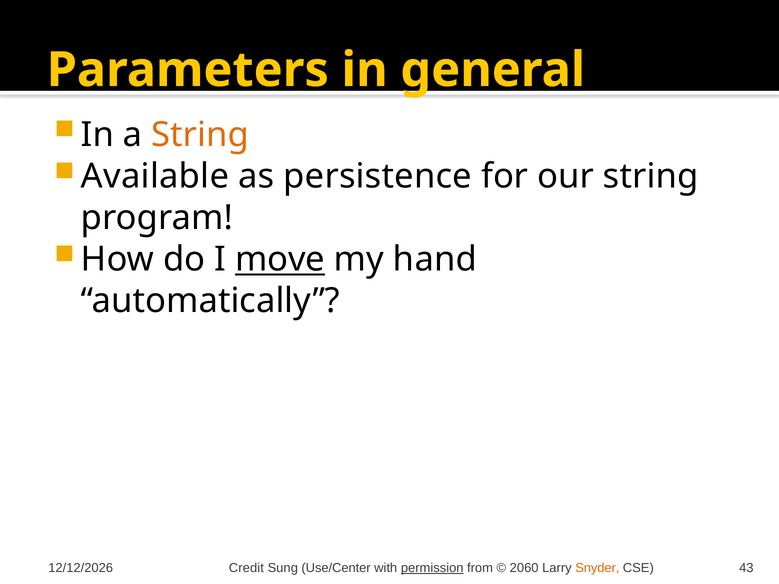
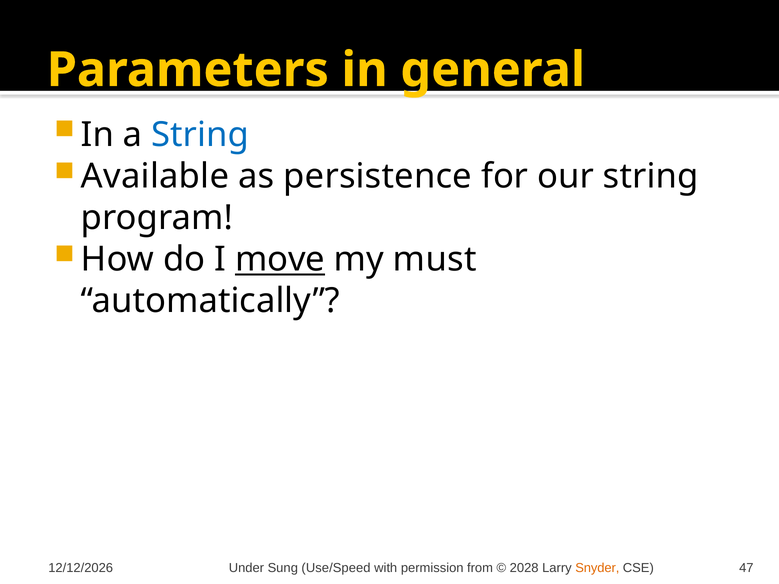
String at (200, 135) colour: orange -> blue
hand: hand -> must
Credit: Credit -> Under
Use/Center: Use/Center -> Use/Speed
permission underline: present -> none
2060: 2060 -> 2028
43: 43 -> 47
